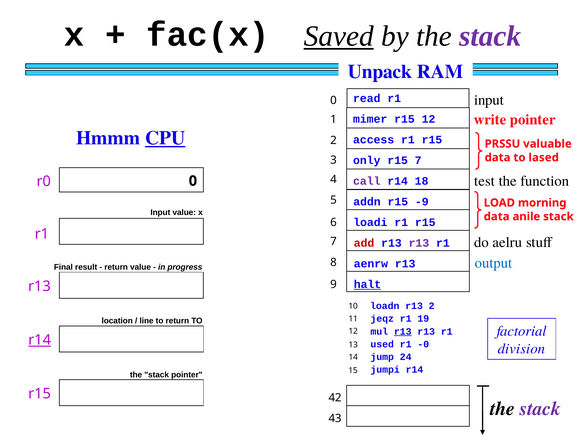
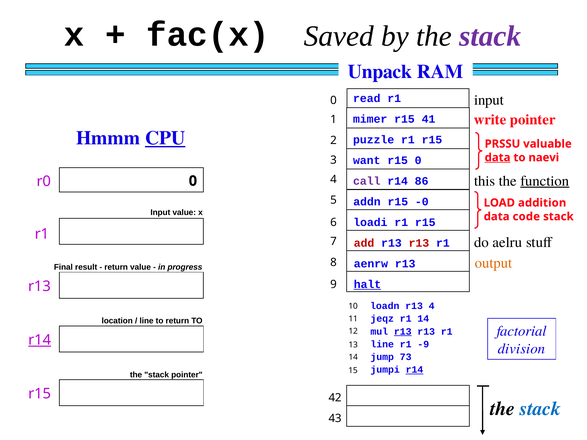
Saved underline: present -> none
r15 12: 12 -> 41
access: access -> puzzle
data at (498, 158) underline: none -> present
lased: lased -> naevi
only: only -> want
r15 7: 7 -> 0
test: test -> this
function underline: none -> present
18: 18 -> 86
-9: -9 -> -0
morning: morning -> addition
anile: anile -> code
r13 at (419, 243) colour: purple -> red
output colour: blue -> orange
r13 2: 2 -> 4
r1 19: 19 -> 14
used at (382, 344): used -> line
-0: -0 -> -9
24: 24 -> 73
r14 at (414, 370) underline: none -> present
stack at (540, 409) colour: purple -> blue
